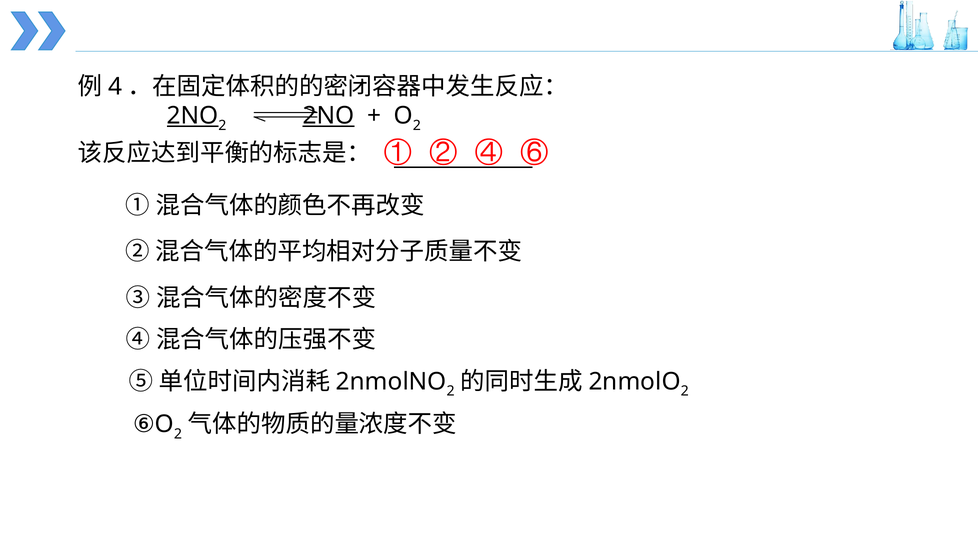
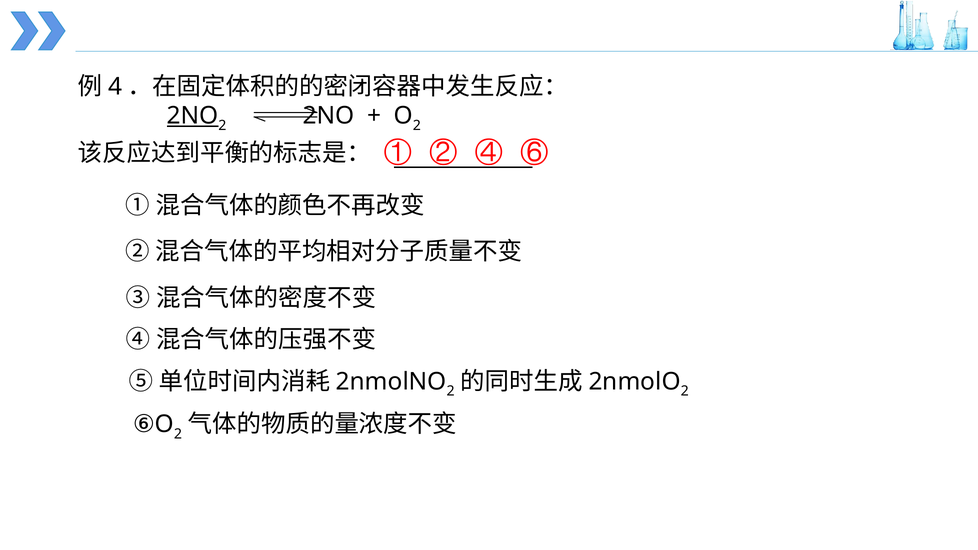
2NO at (329, 116) underline: present -> none
